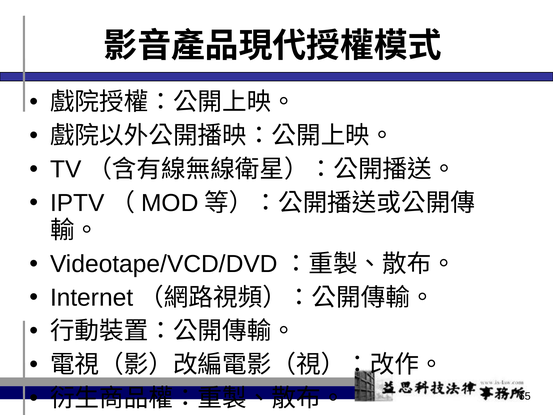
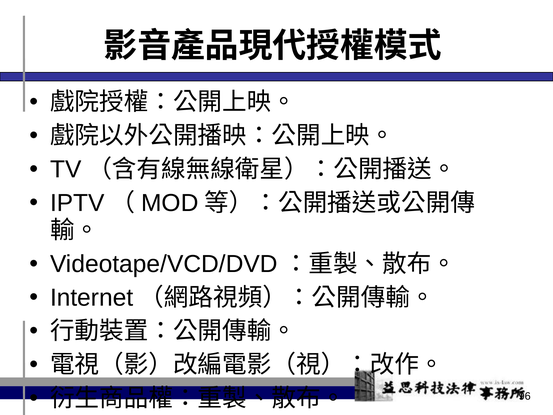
65: 65 -> 96
